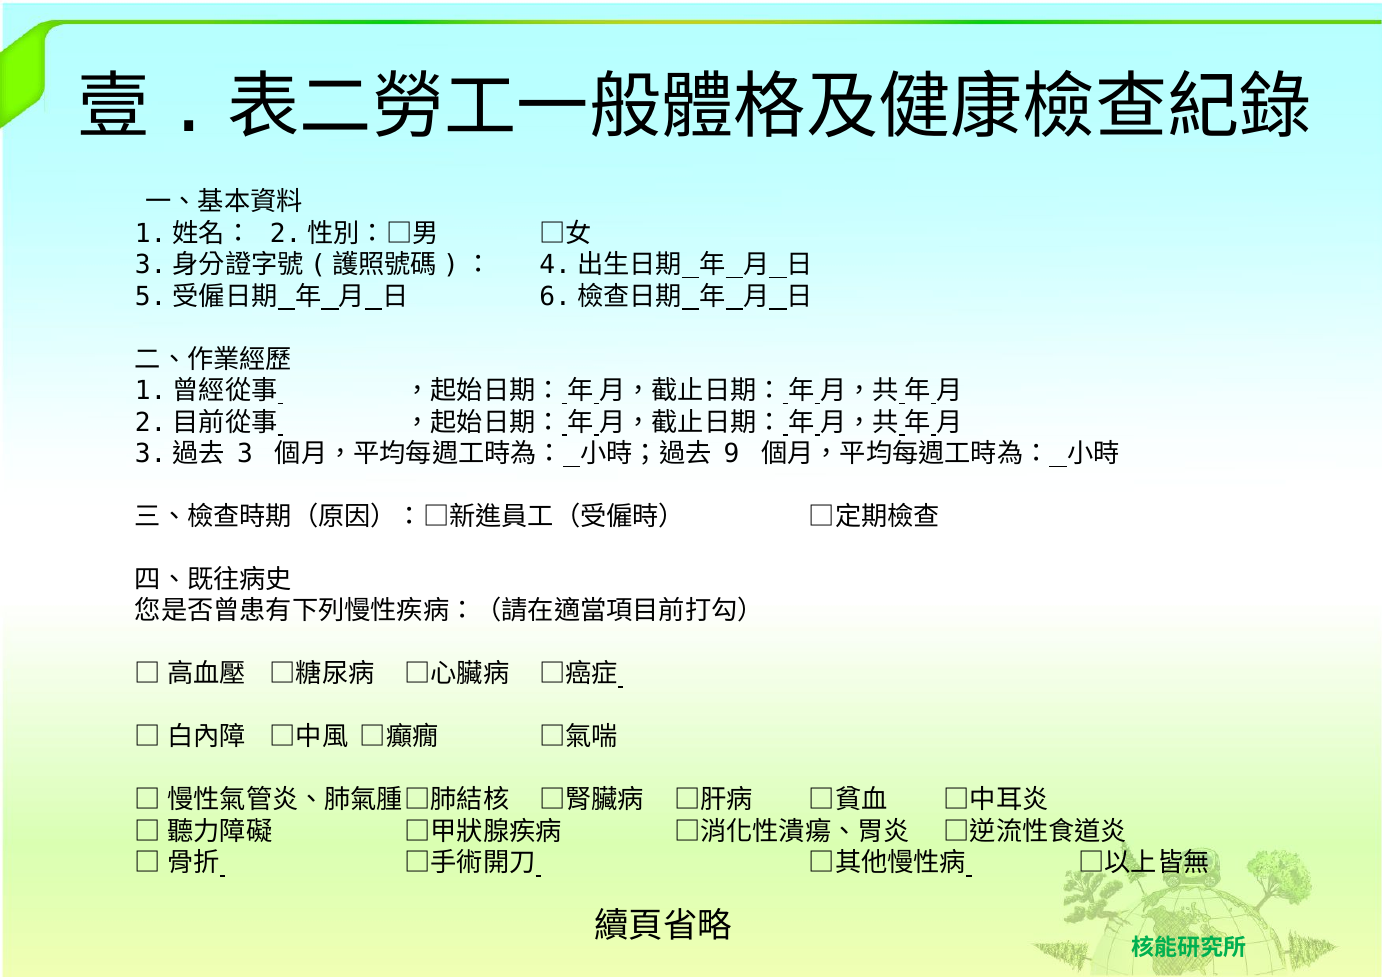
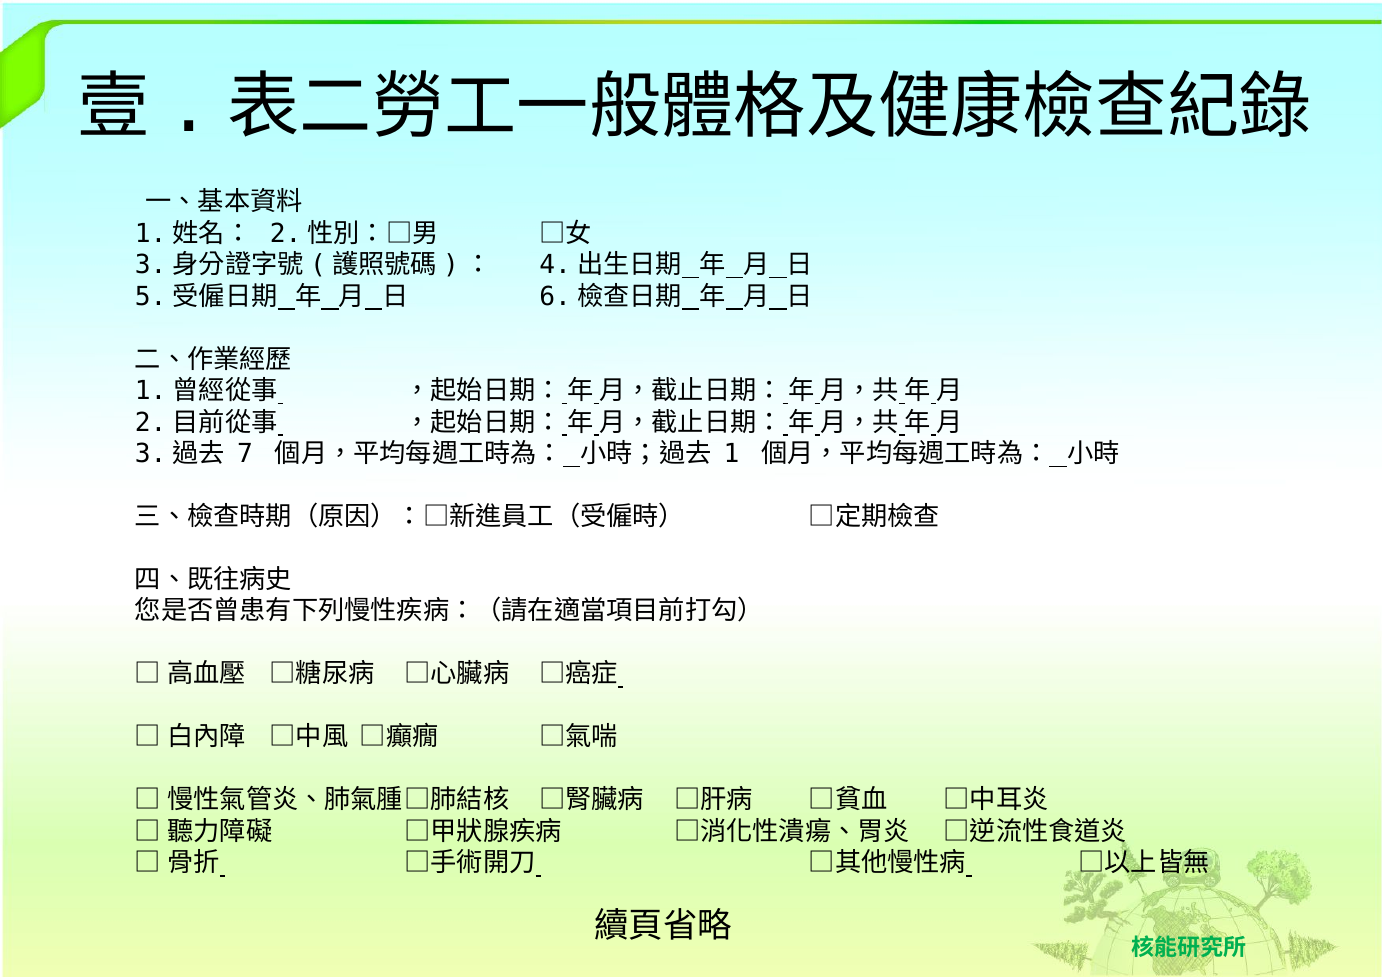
3: 3 -> 7
9: 9 -> 1
